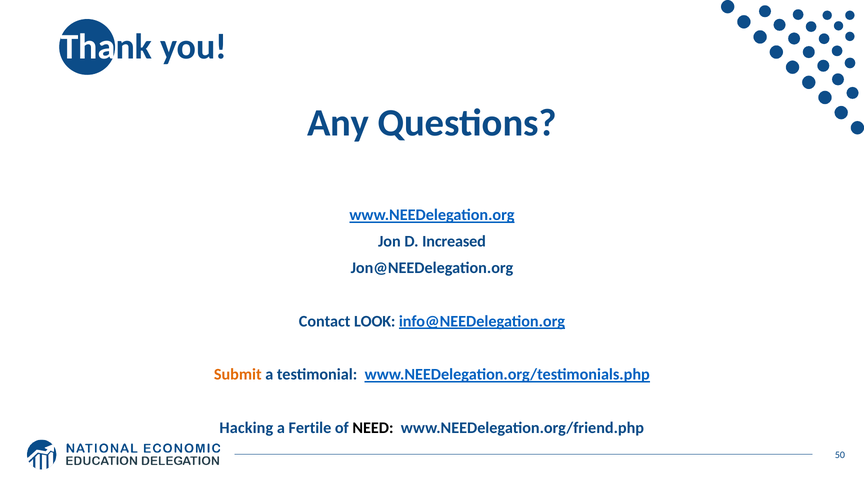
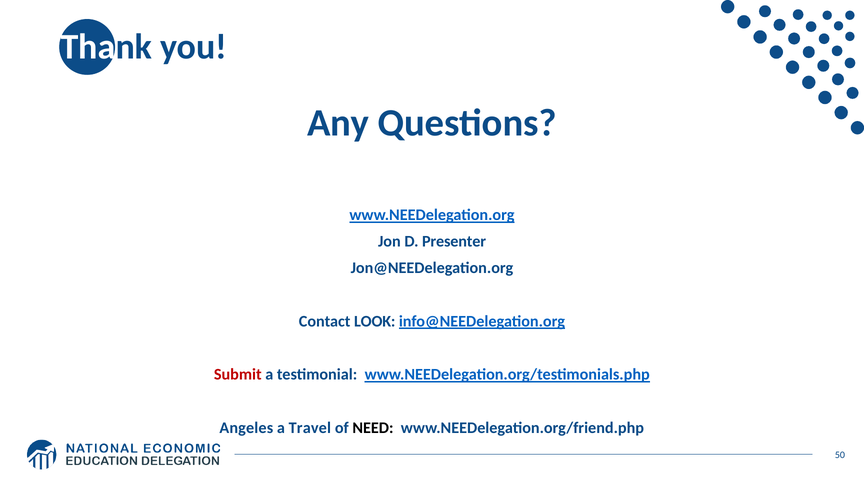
Increased: Increased -> Presenter
Submit colour: orange -> red
Hacking: Hacking -> Angeles
Fertile: Fertile -> Travel
